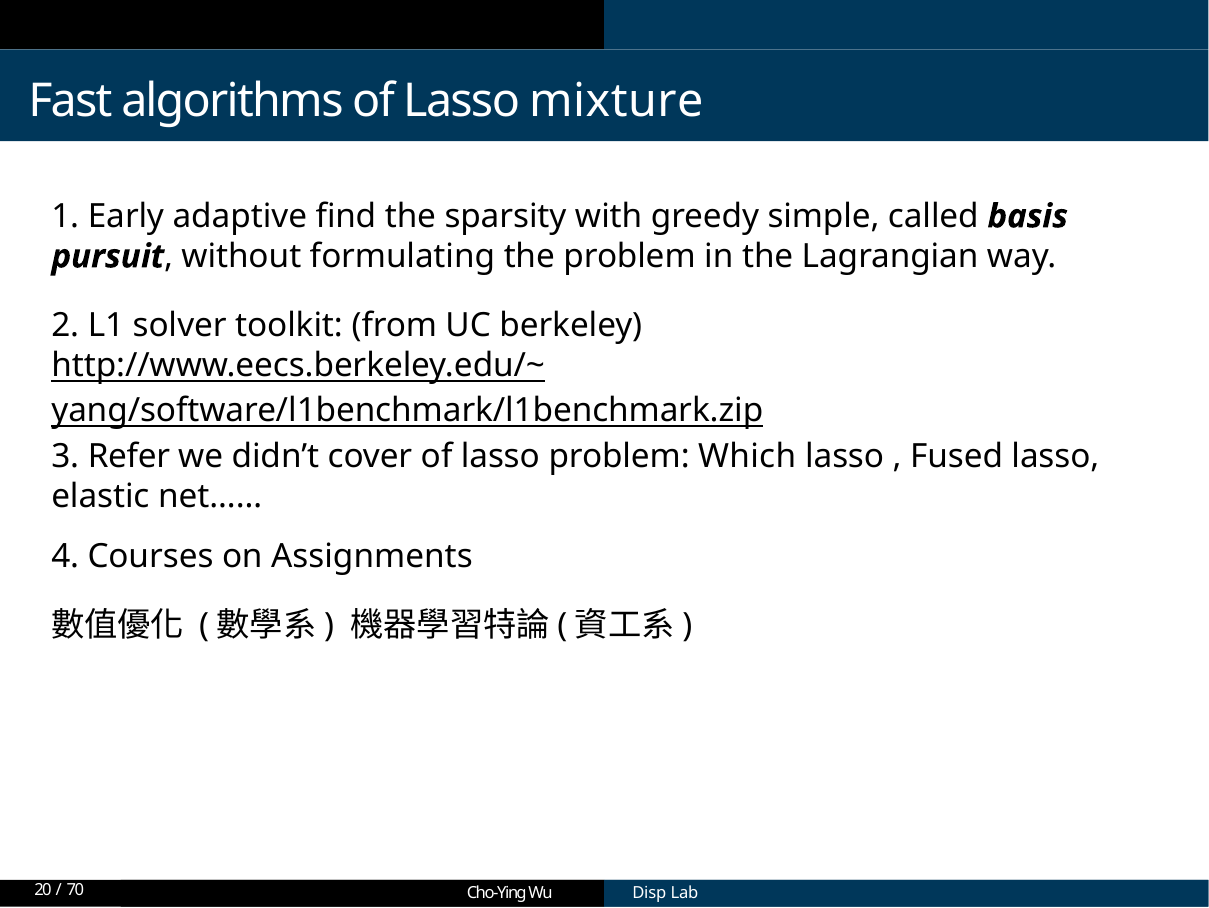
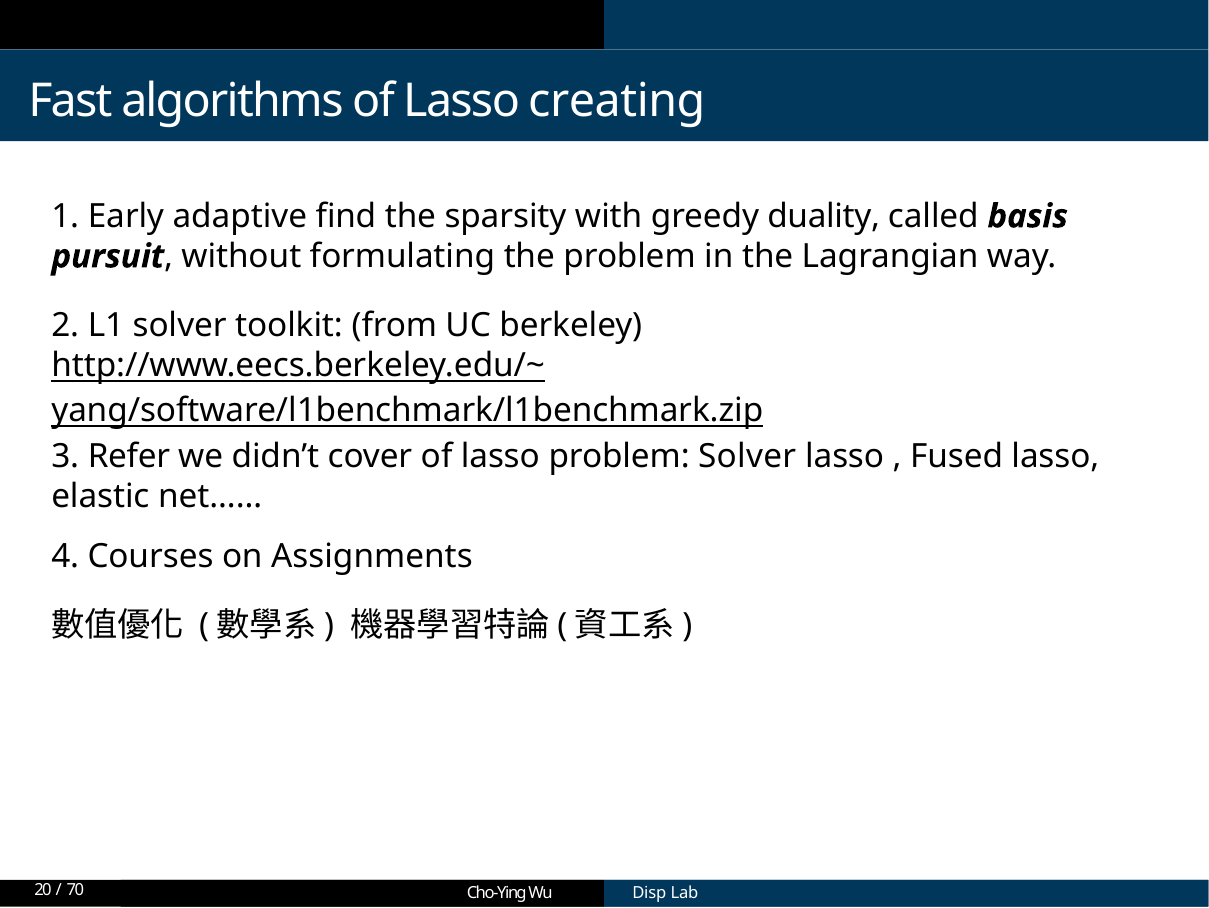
mixture: mixture -> creating
simple: simple -> duality
problem Which: Which -> Solver
